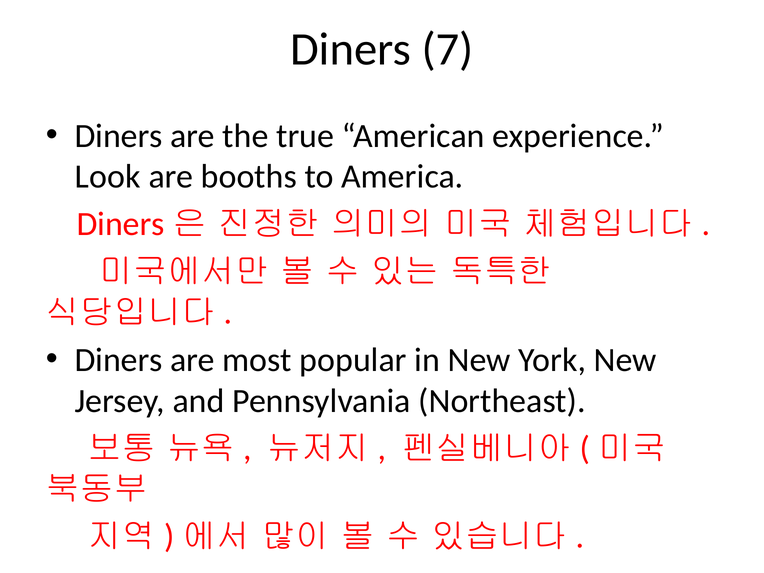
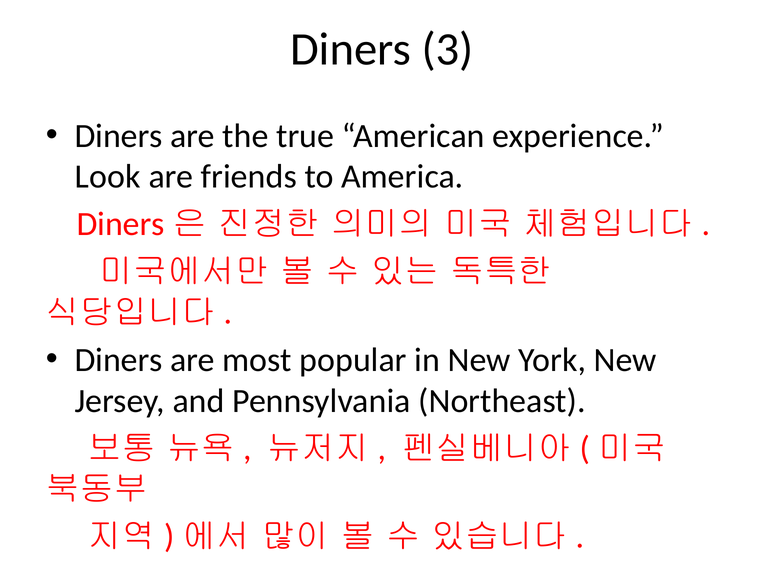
7: 7 -> 3
booths: booths -> friends
